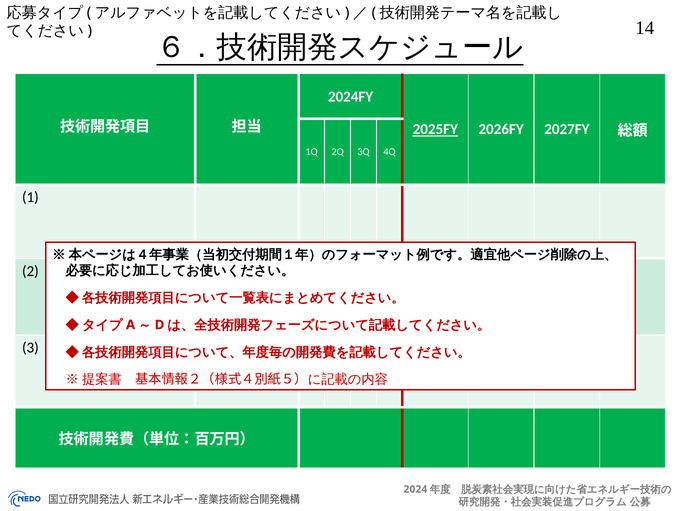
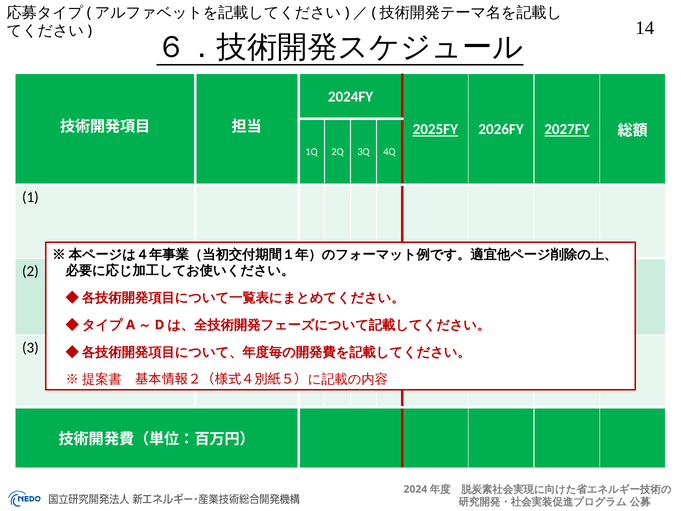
2027FY underline: none -> present
